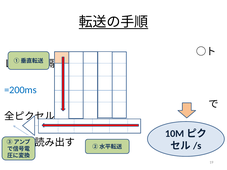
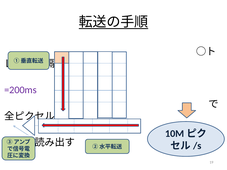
=200ms colour: blue -> purple
